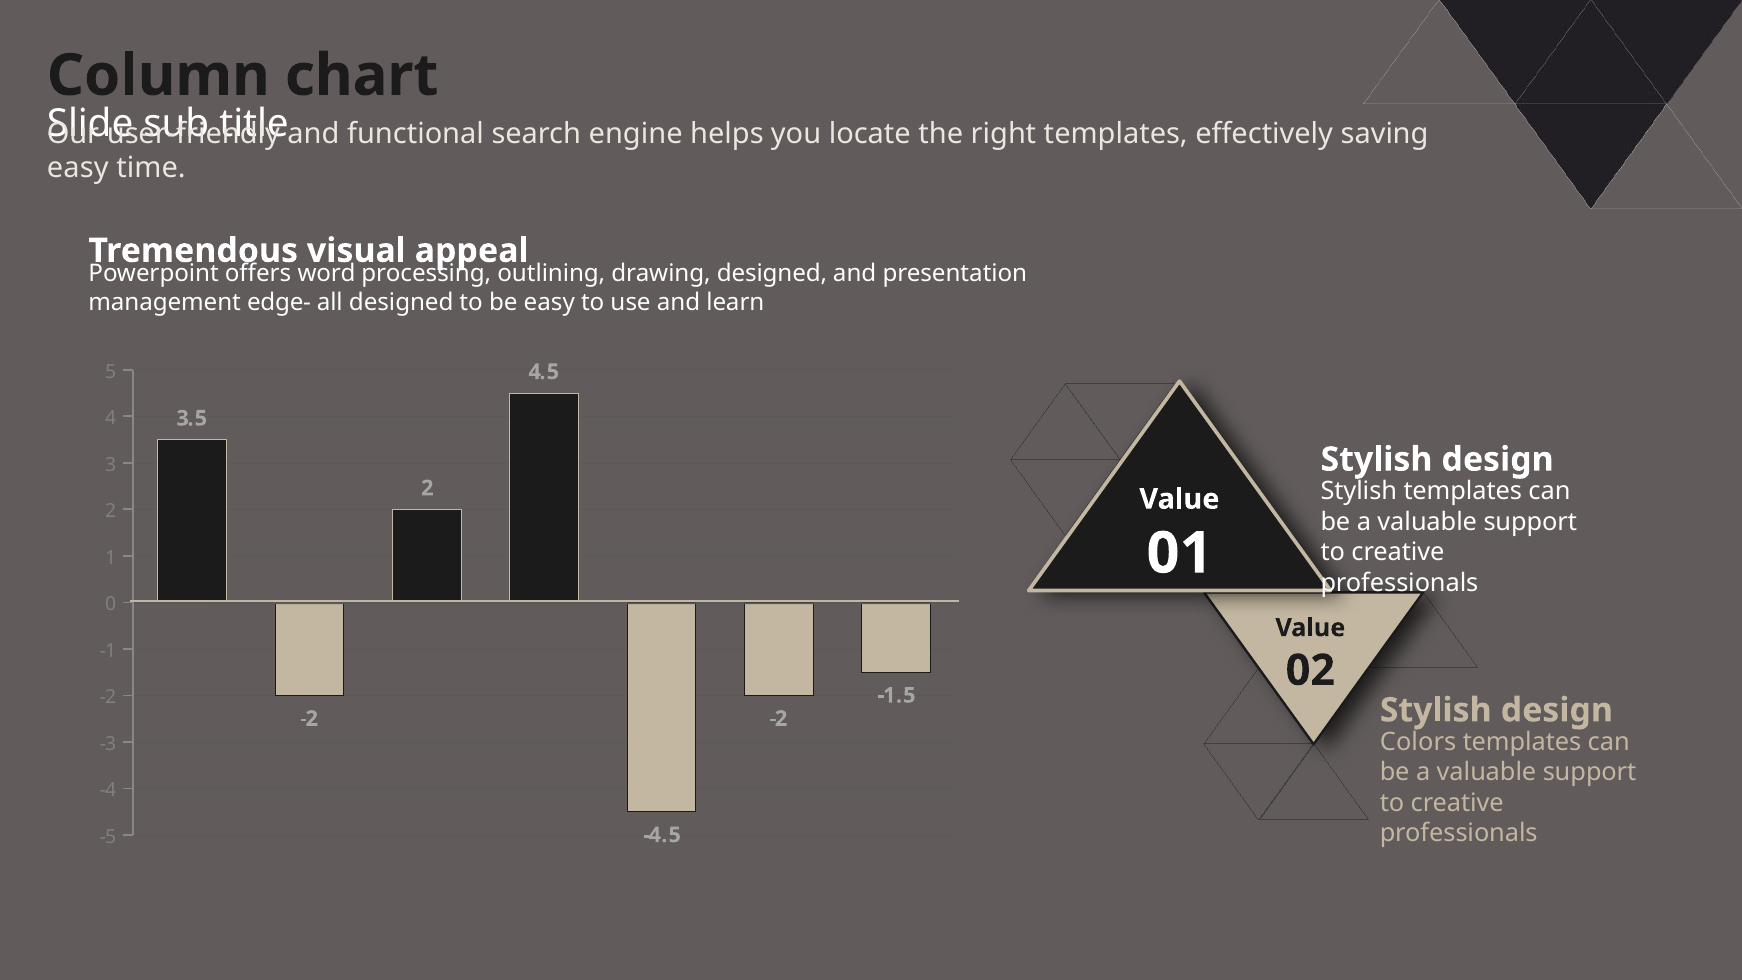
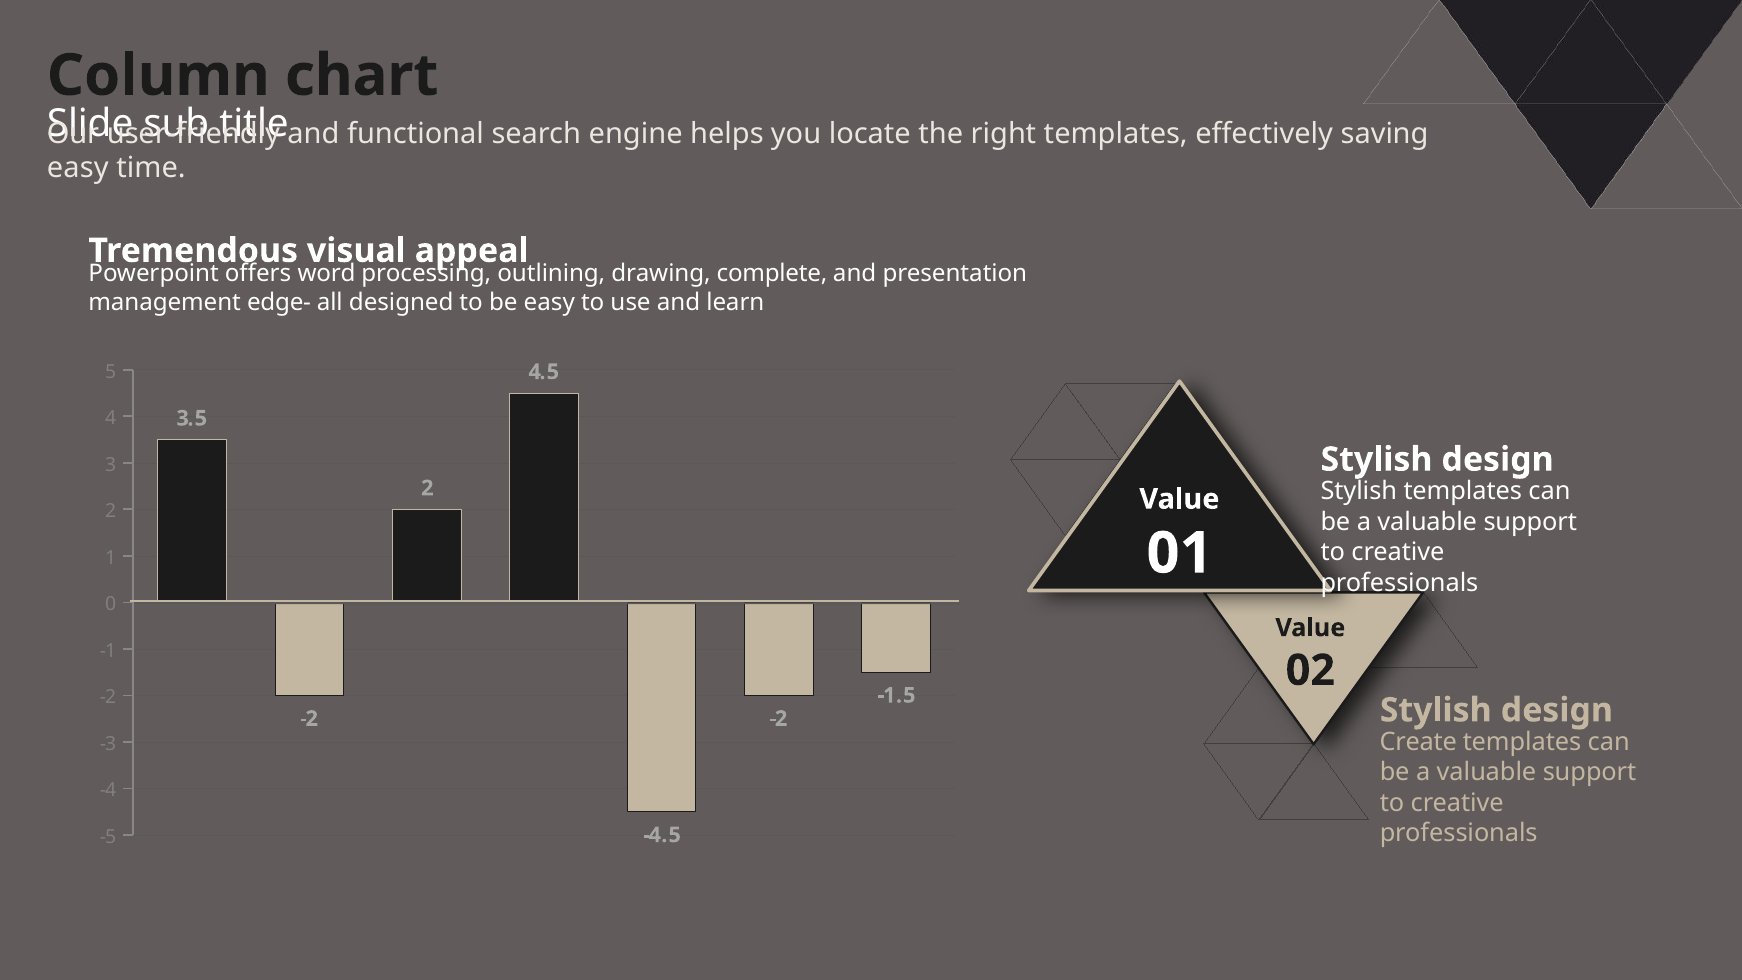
drawing designed: designed -> complete
Colors: Colors -> Create
